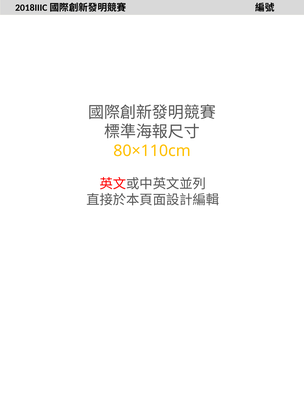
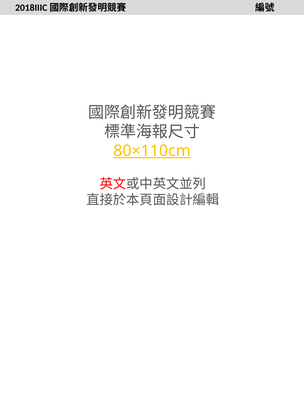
80×110cm underline: none -> present
